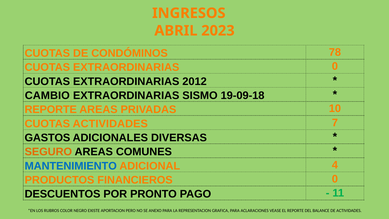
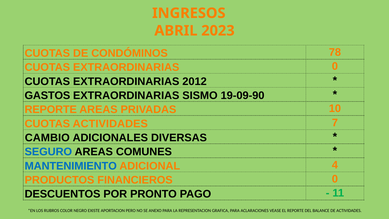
CAMBIO: CAMBIO -> GASTOS
19-09-18: 19-09-18 -> 19-09-90
GASTOS: GASTOS -> CAMBIO
SEGURO colour: orange -> blue
